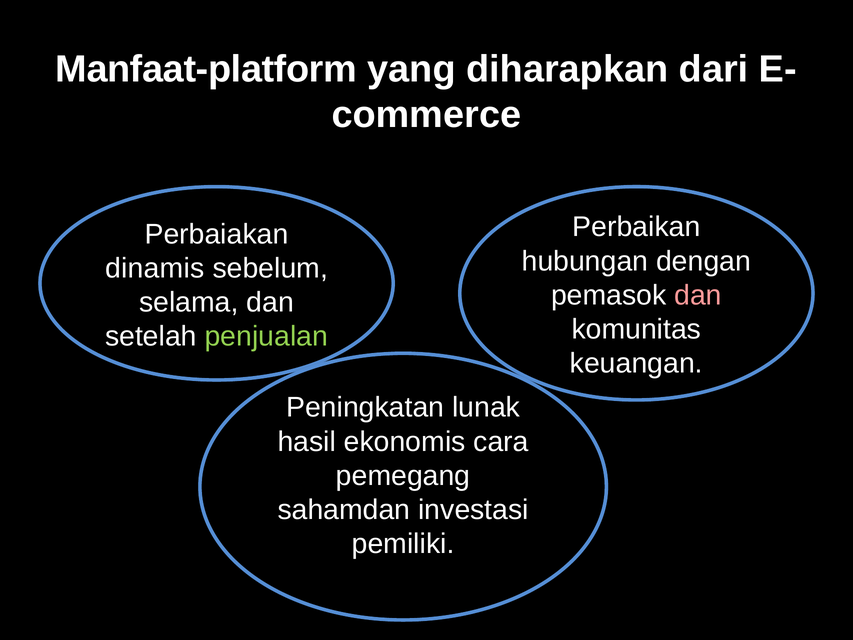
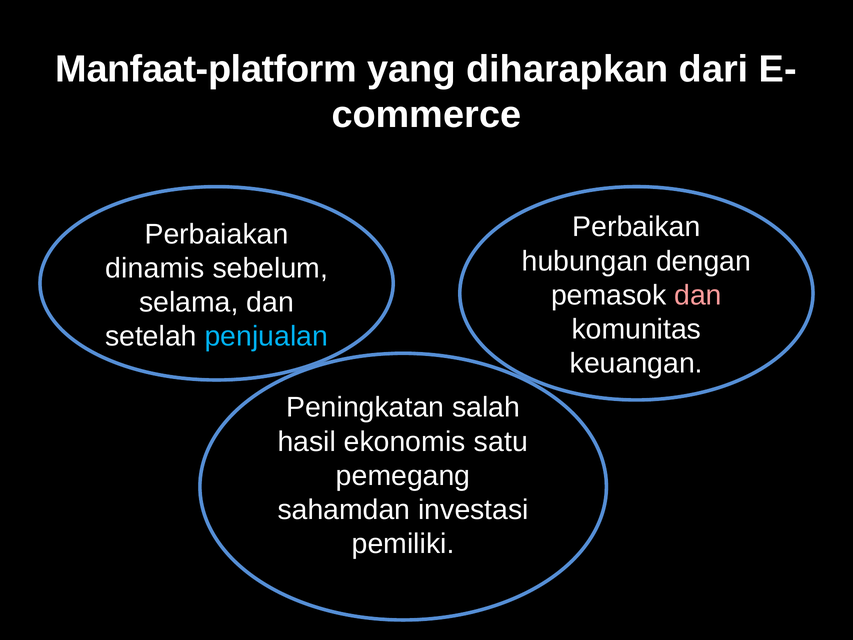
penjualan colour: light green -> light blue
lunak: lunak -> salah
cara: cara -> satu
